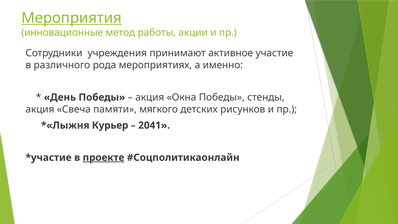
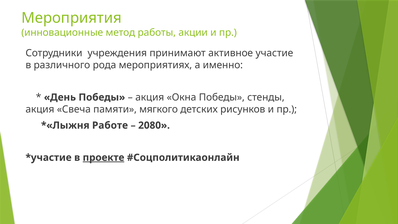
Мероприятия underline: present -> none
Курьер: Курьер -> Работе
2041: 2041 -> 2080
